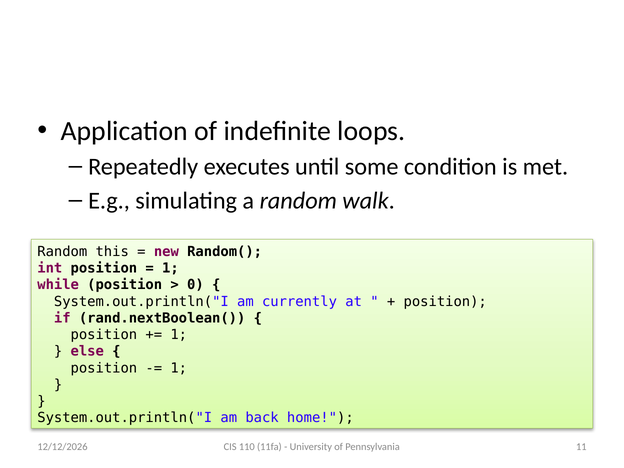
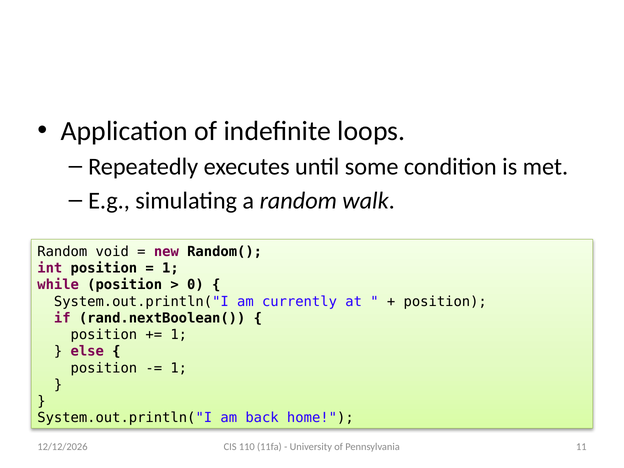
this: this -> void
